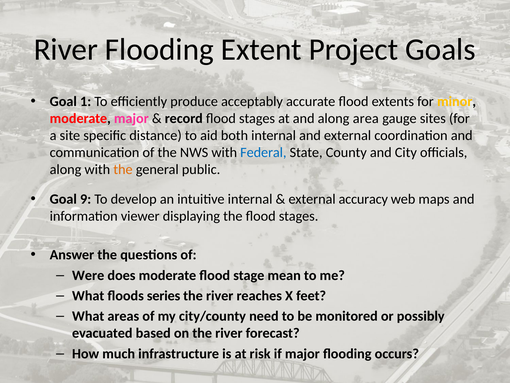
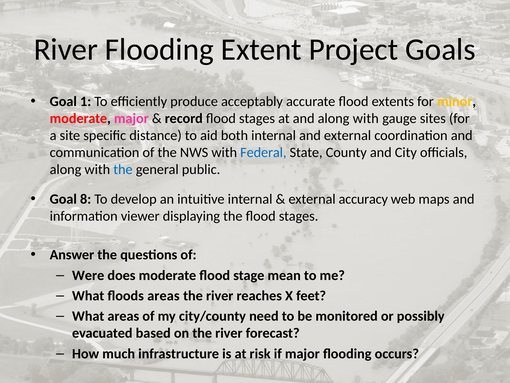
and along area: area -> with
the at (123, 169) colour: orange -> blue
9: 9 -> 8
floods series: series -> areas
